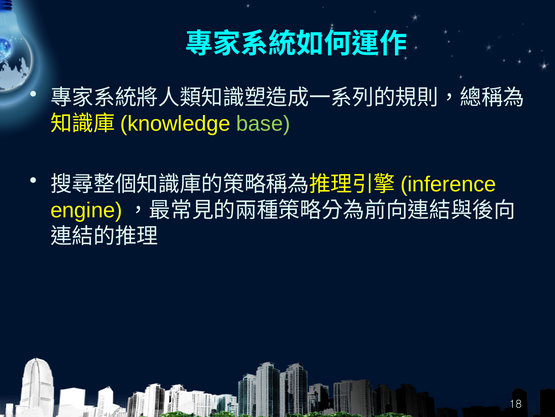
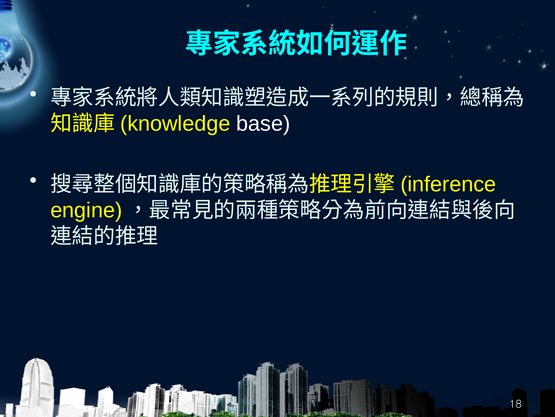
base colour: light green -> white
